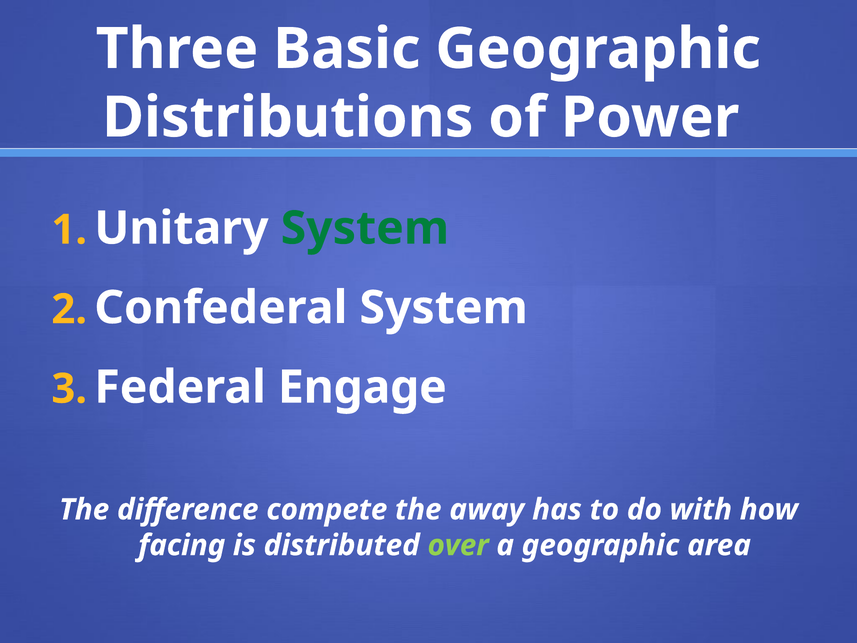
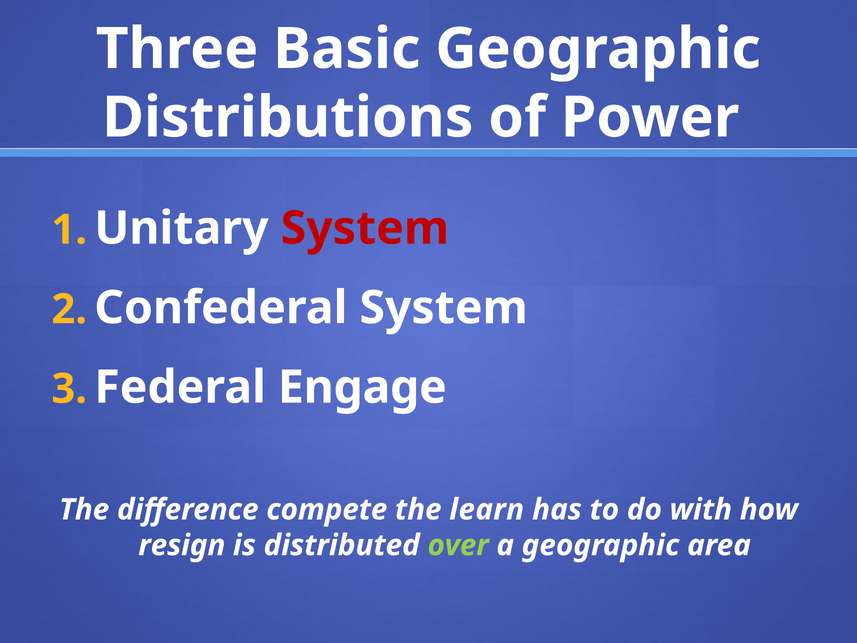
System at (365, 228) colour: green -> red
away: away -> learn
facing: facing -> resign
